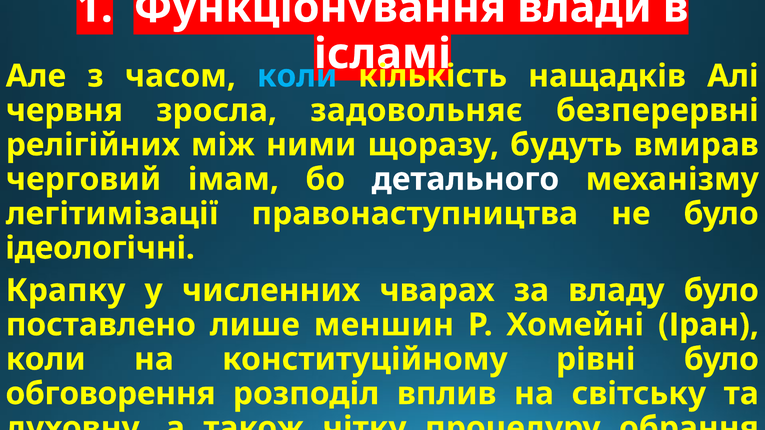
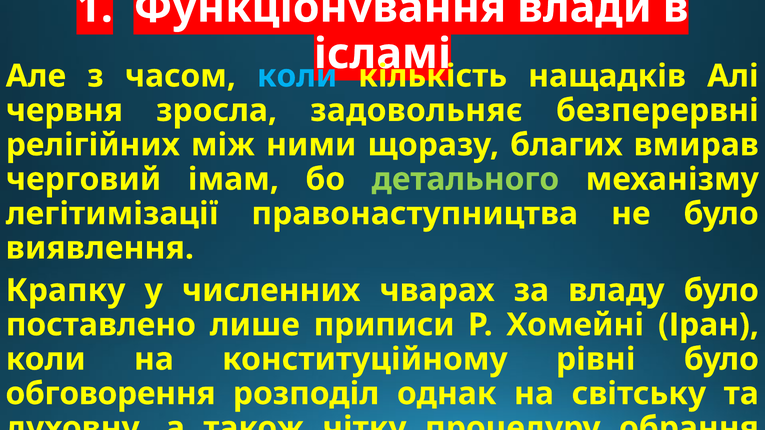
будуть: будуть -> благих
детального colour: white -> light green
ідеологічні: ідеологічні -> виявлення
меншин: меншин -> приписи
вплив: вплив -> однак
